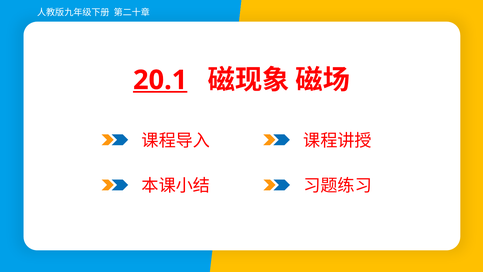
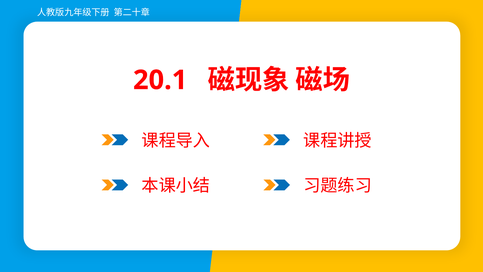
20.1 underline: present -> none
